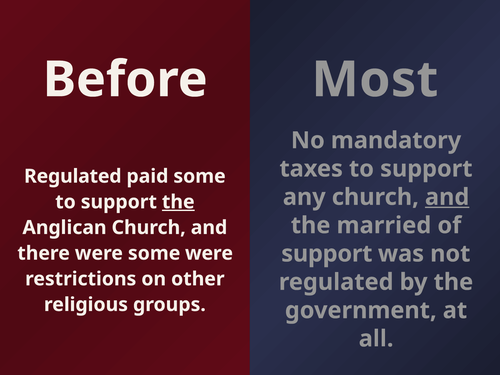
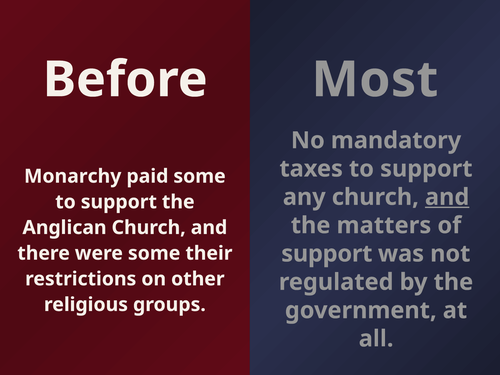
Regulated at (73, 176): Regulated -> Monarchy
the at (178, 202) underline: present -> none
married: married -> matters
some were: were -> their
